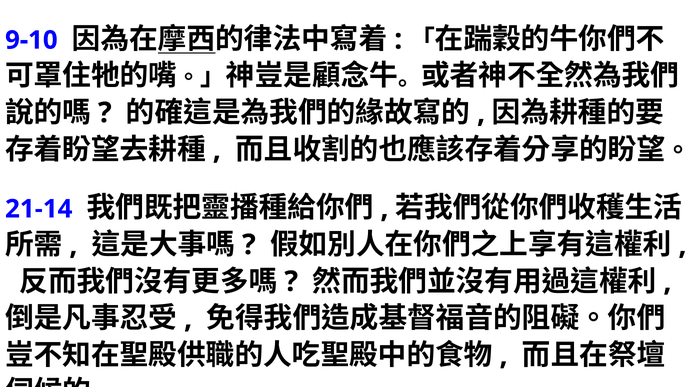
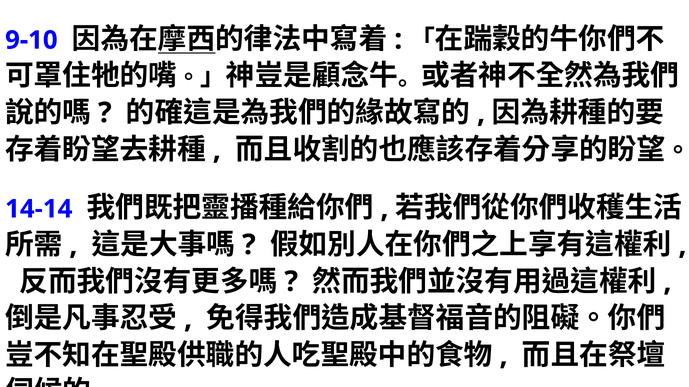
21-14: 21-14 -> 14-14
